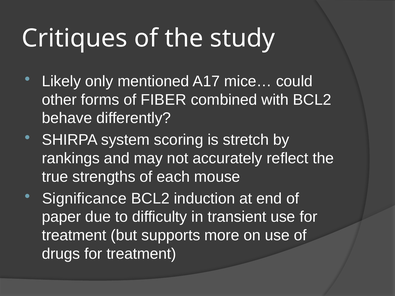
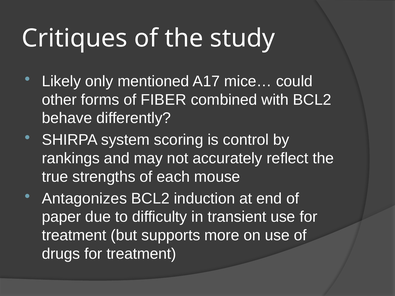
stretch: stretch -> control
Significance: Significance -> Antagonizes
